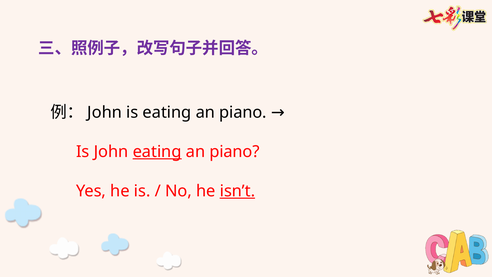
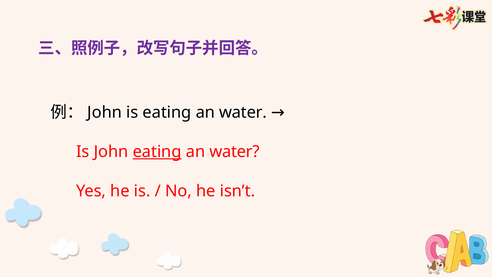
is eating an piano: piano -> water
piano at (234, 152): piano -> water
isn’t underline: present -> none
